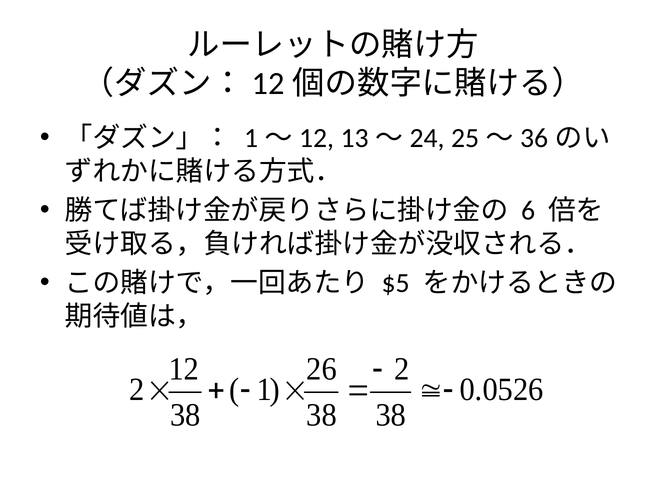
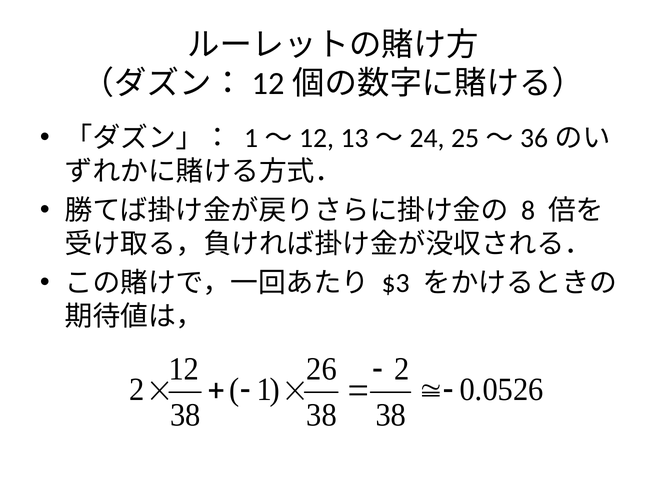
6: 6 -> 8
$5: $5 -> $3
